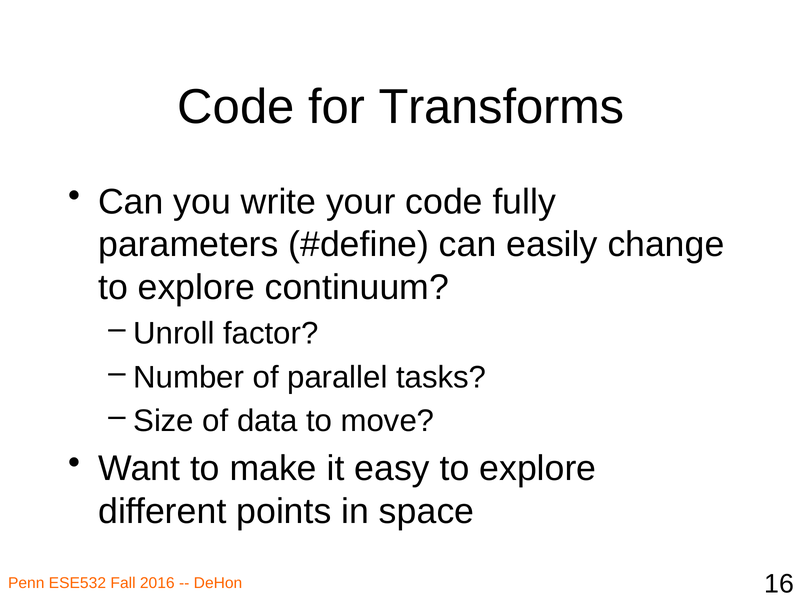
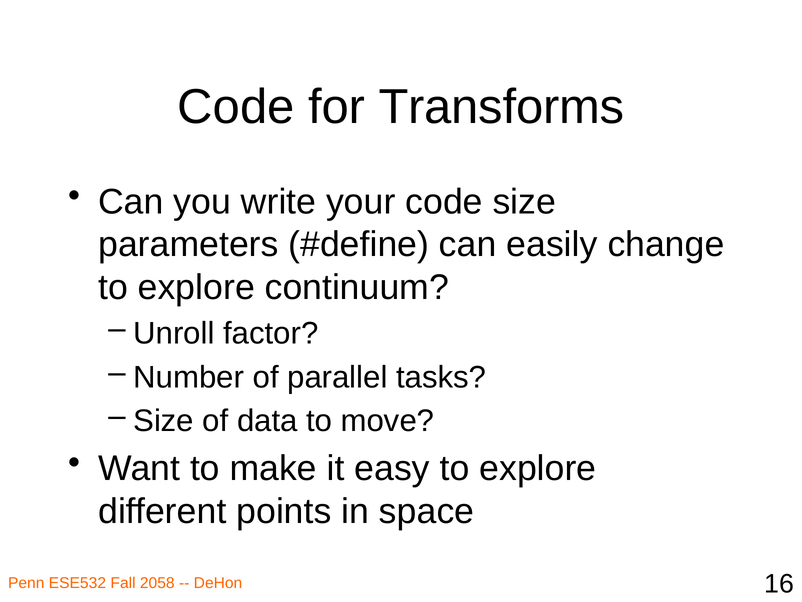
code fully: fully -> size
2016: 2016 -> 2058
